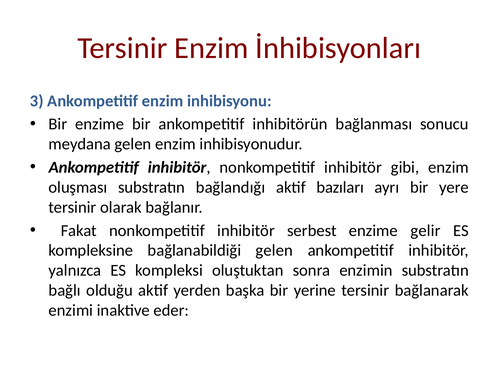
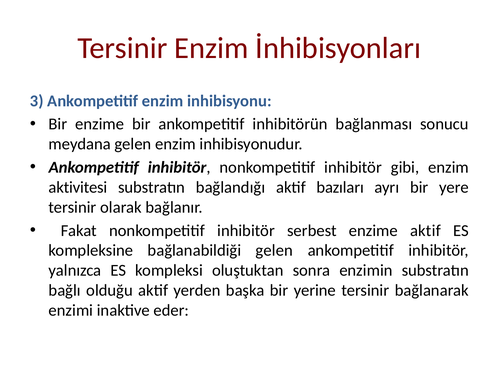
oluşması: oluşması -> aktivitesi
enzime gelir: gelir -> aktif
